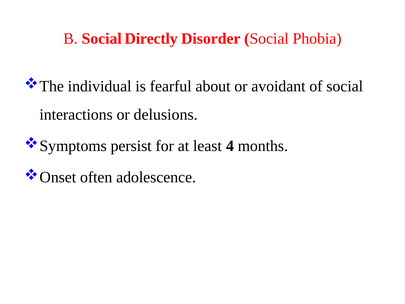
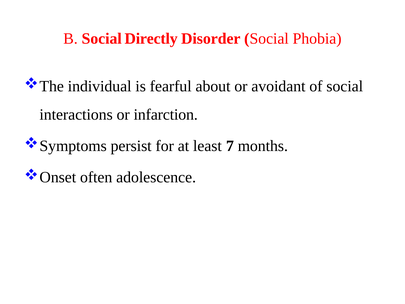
delusions: delusions -> infarction
4: 4 -> 7
